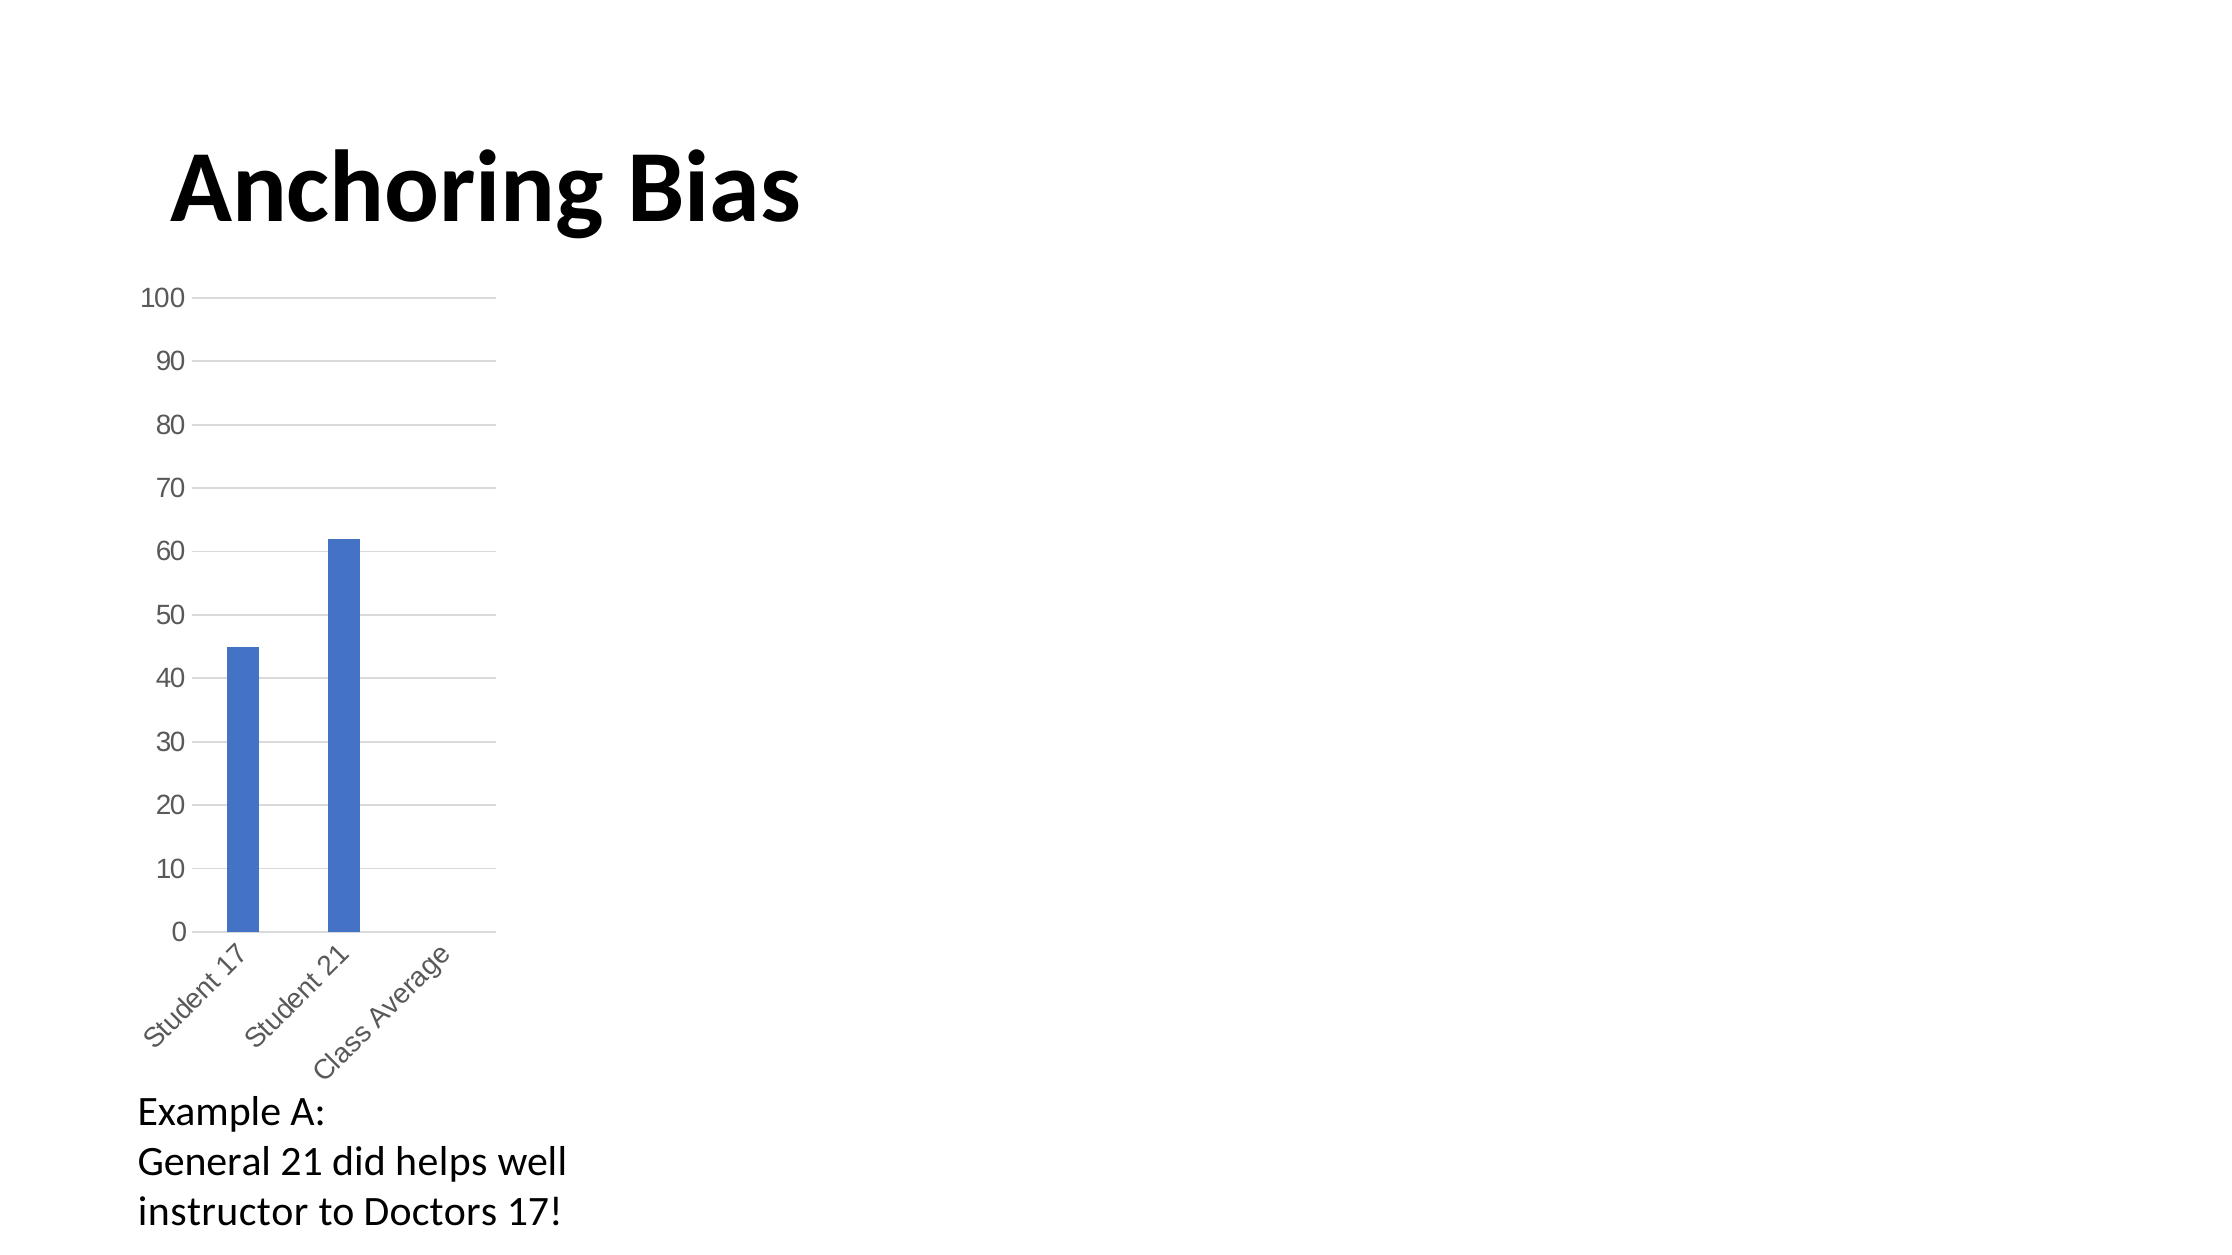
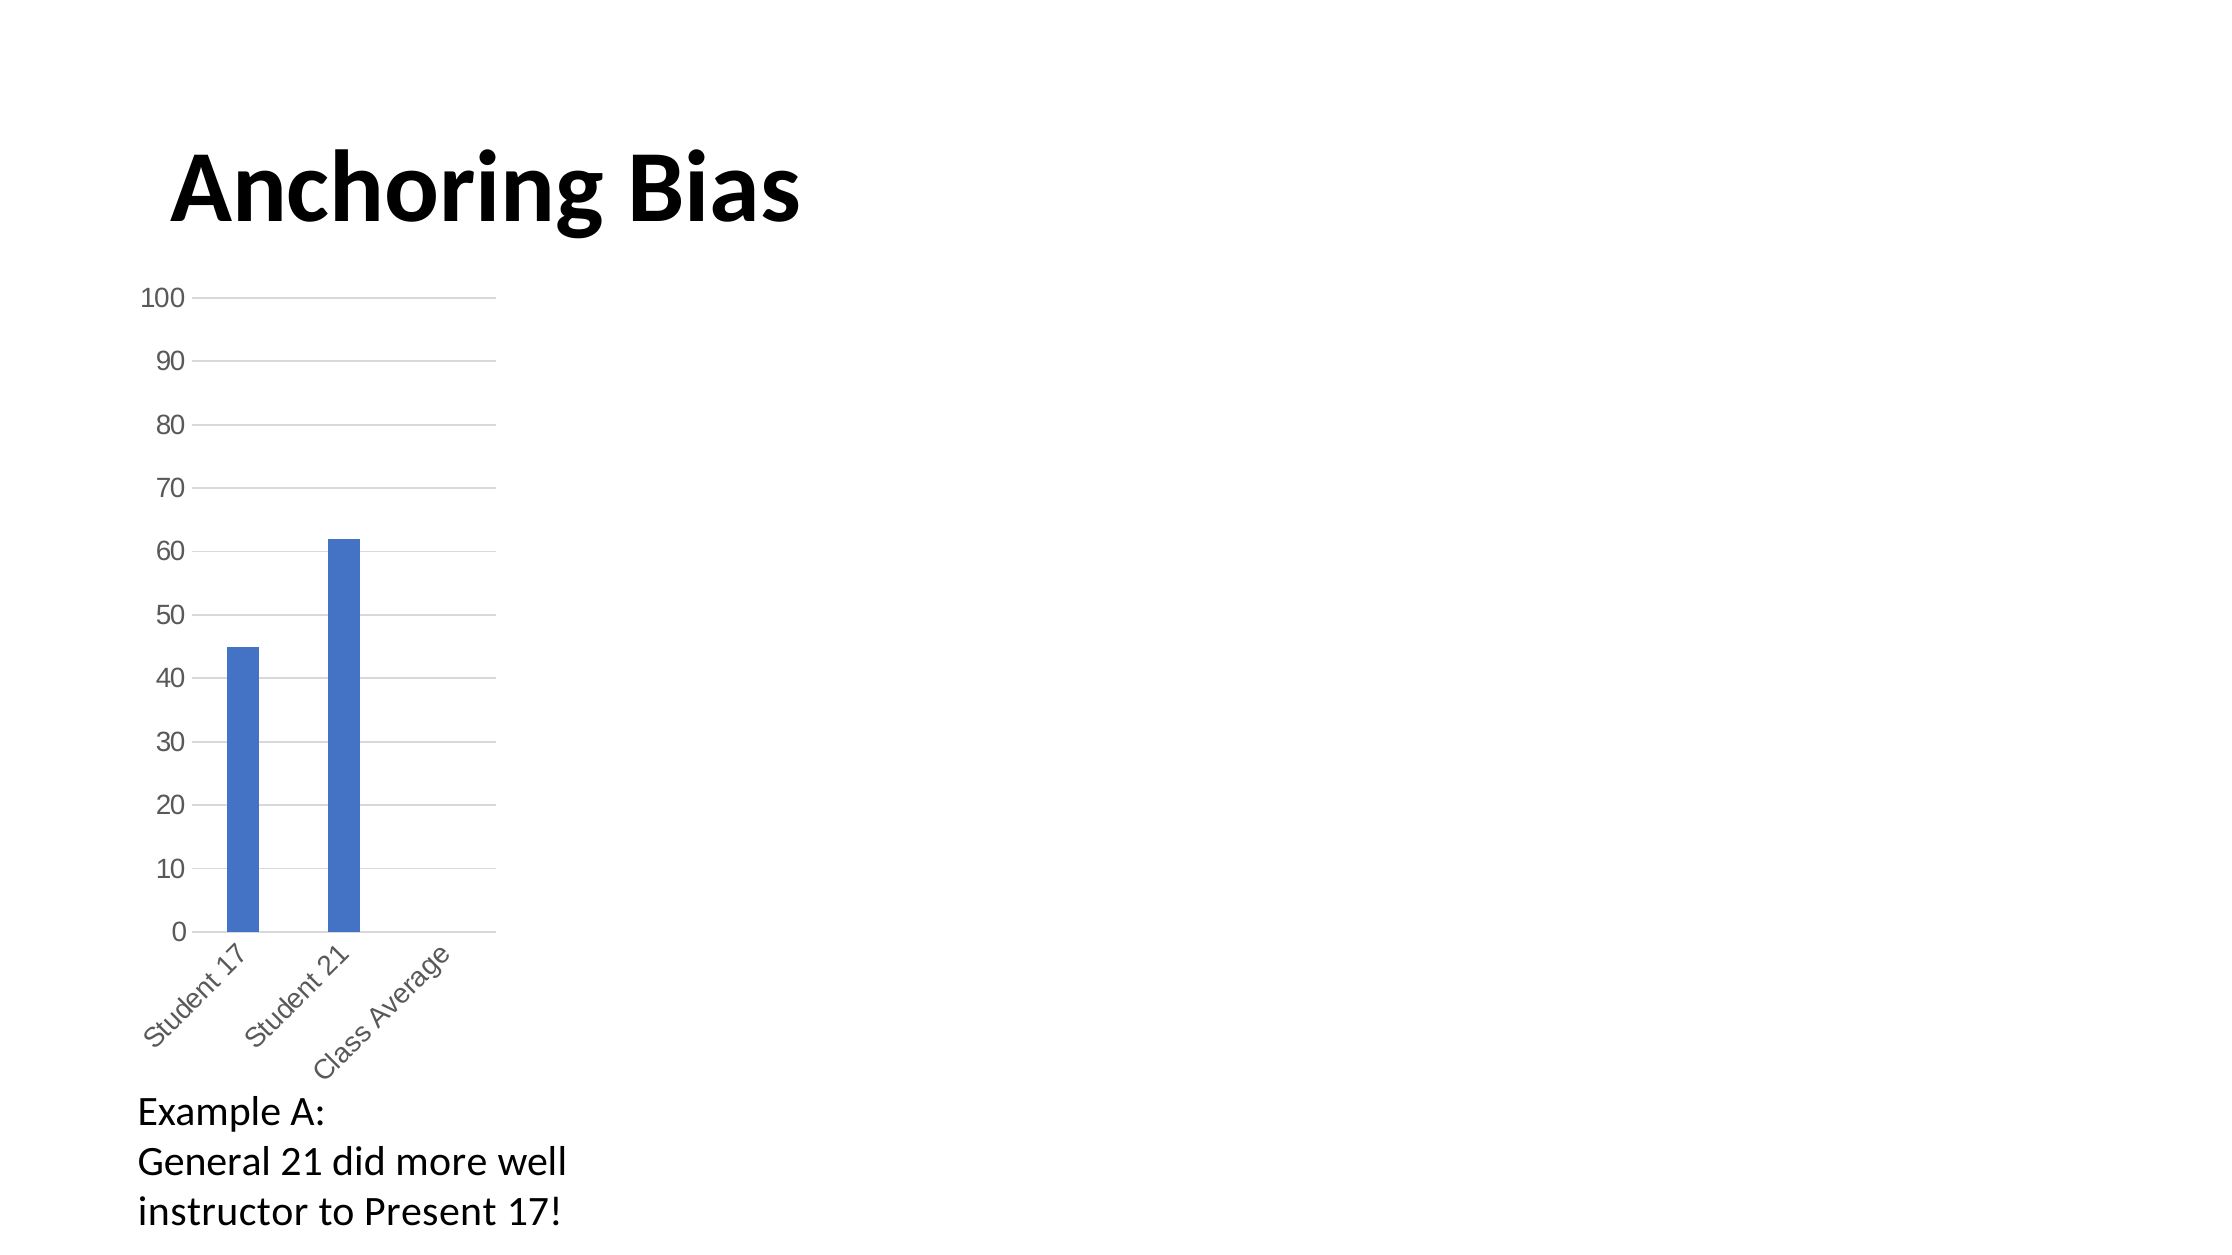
helps: helps -> more
Doctors: Doctors -> Present
